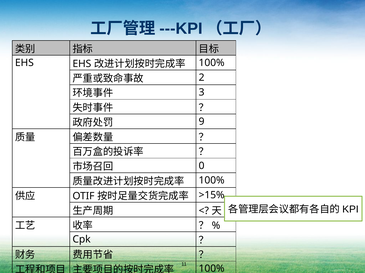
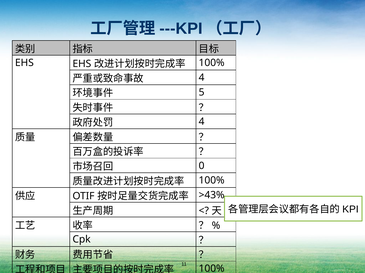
2 at (202, 78): 2 -> 4
3: 3 -> 5
9 at (202, 122): 9 -> 4
>15%: >15% -> >43%
